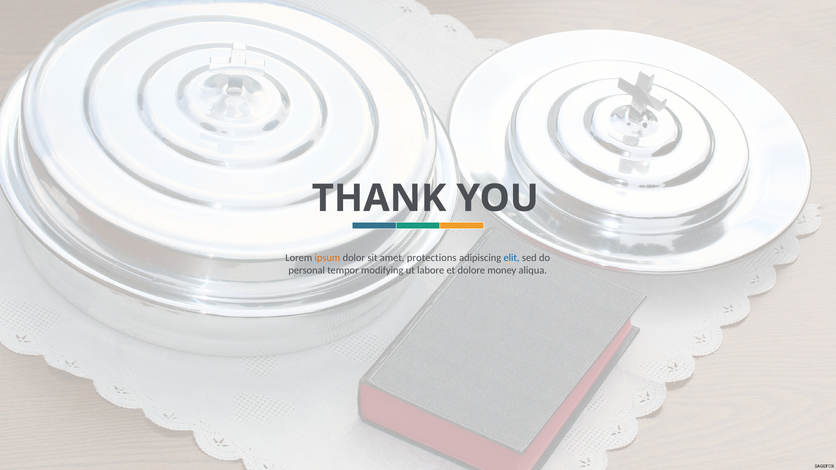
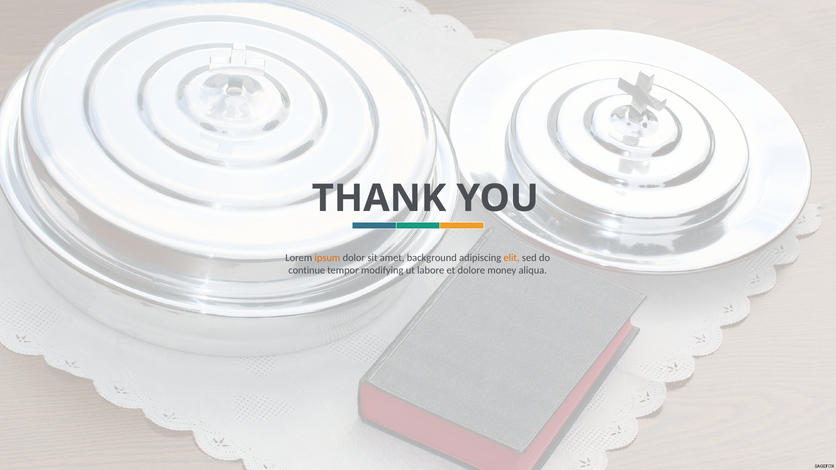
protections: protections -> background
elit colour: blue -> orange
personal: personal -> continue
